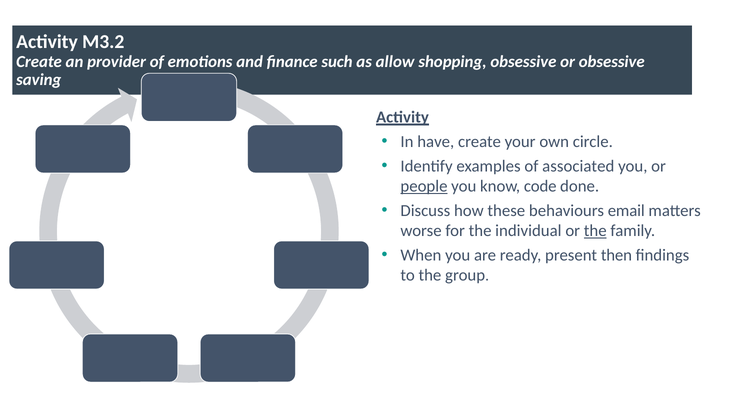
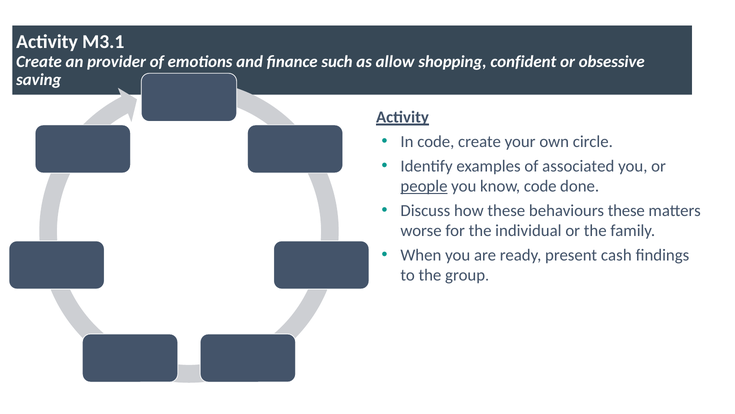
M3.2: M3.2 -> M3.1
shopping obsessive: obsessive -> confident
In have: have -> code
behaviours email: email -> these
the at (595, 231) underline: present -> none
then: then -> cash
